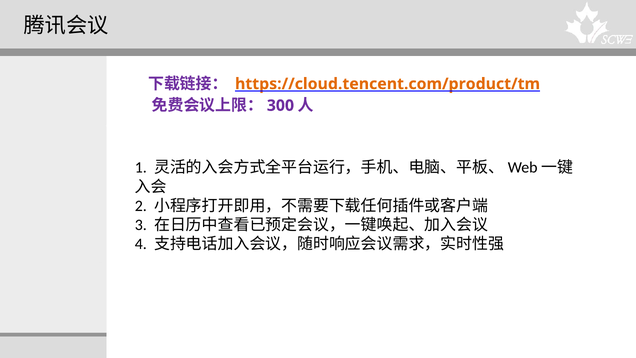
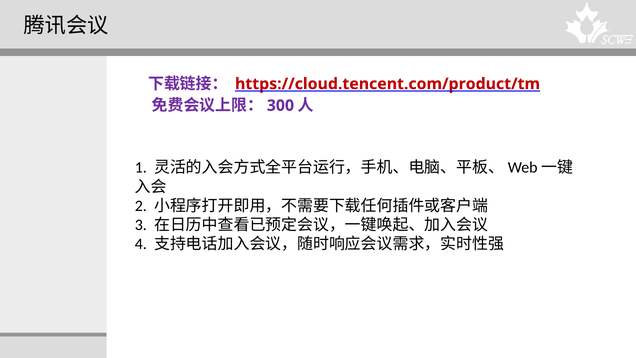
https://cloud.tencent.com/product/tm colour: orange -> red
